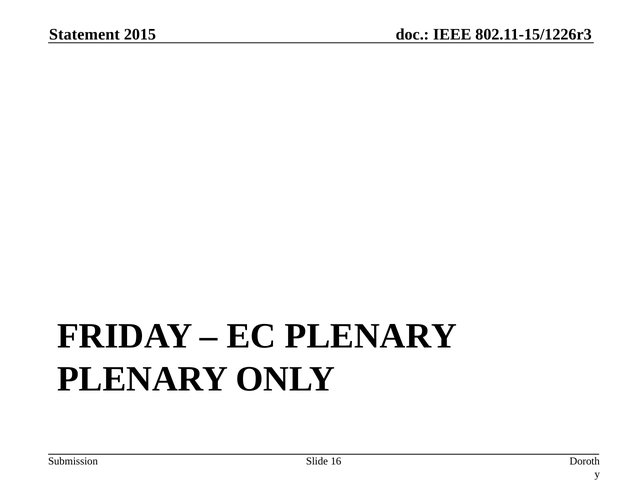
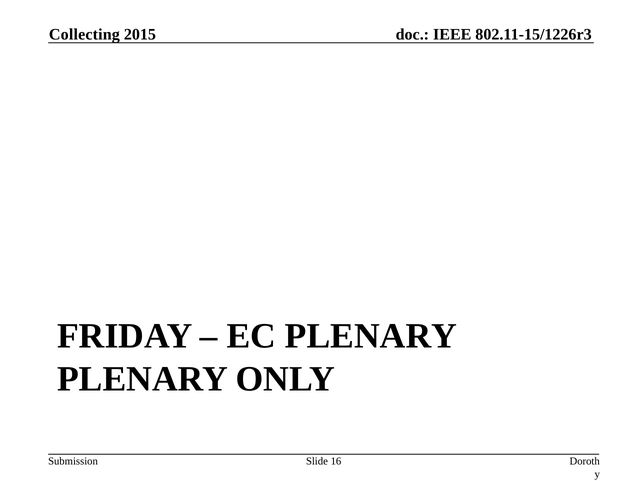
Statement: Statement -> Collecting
